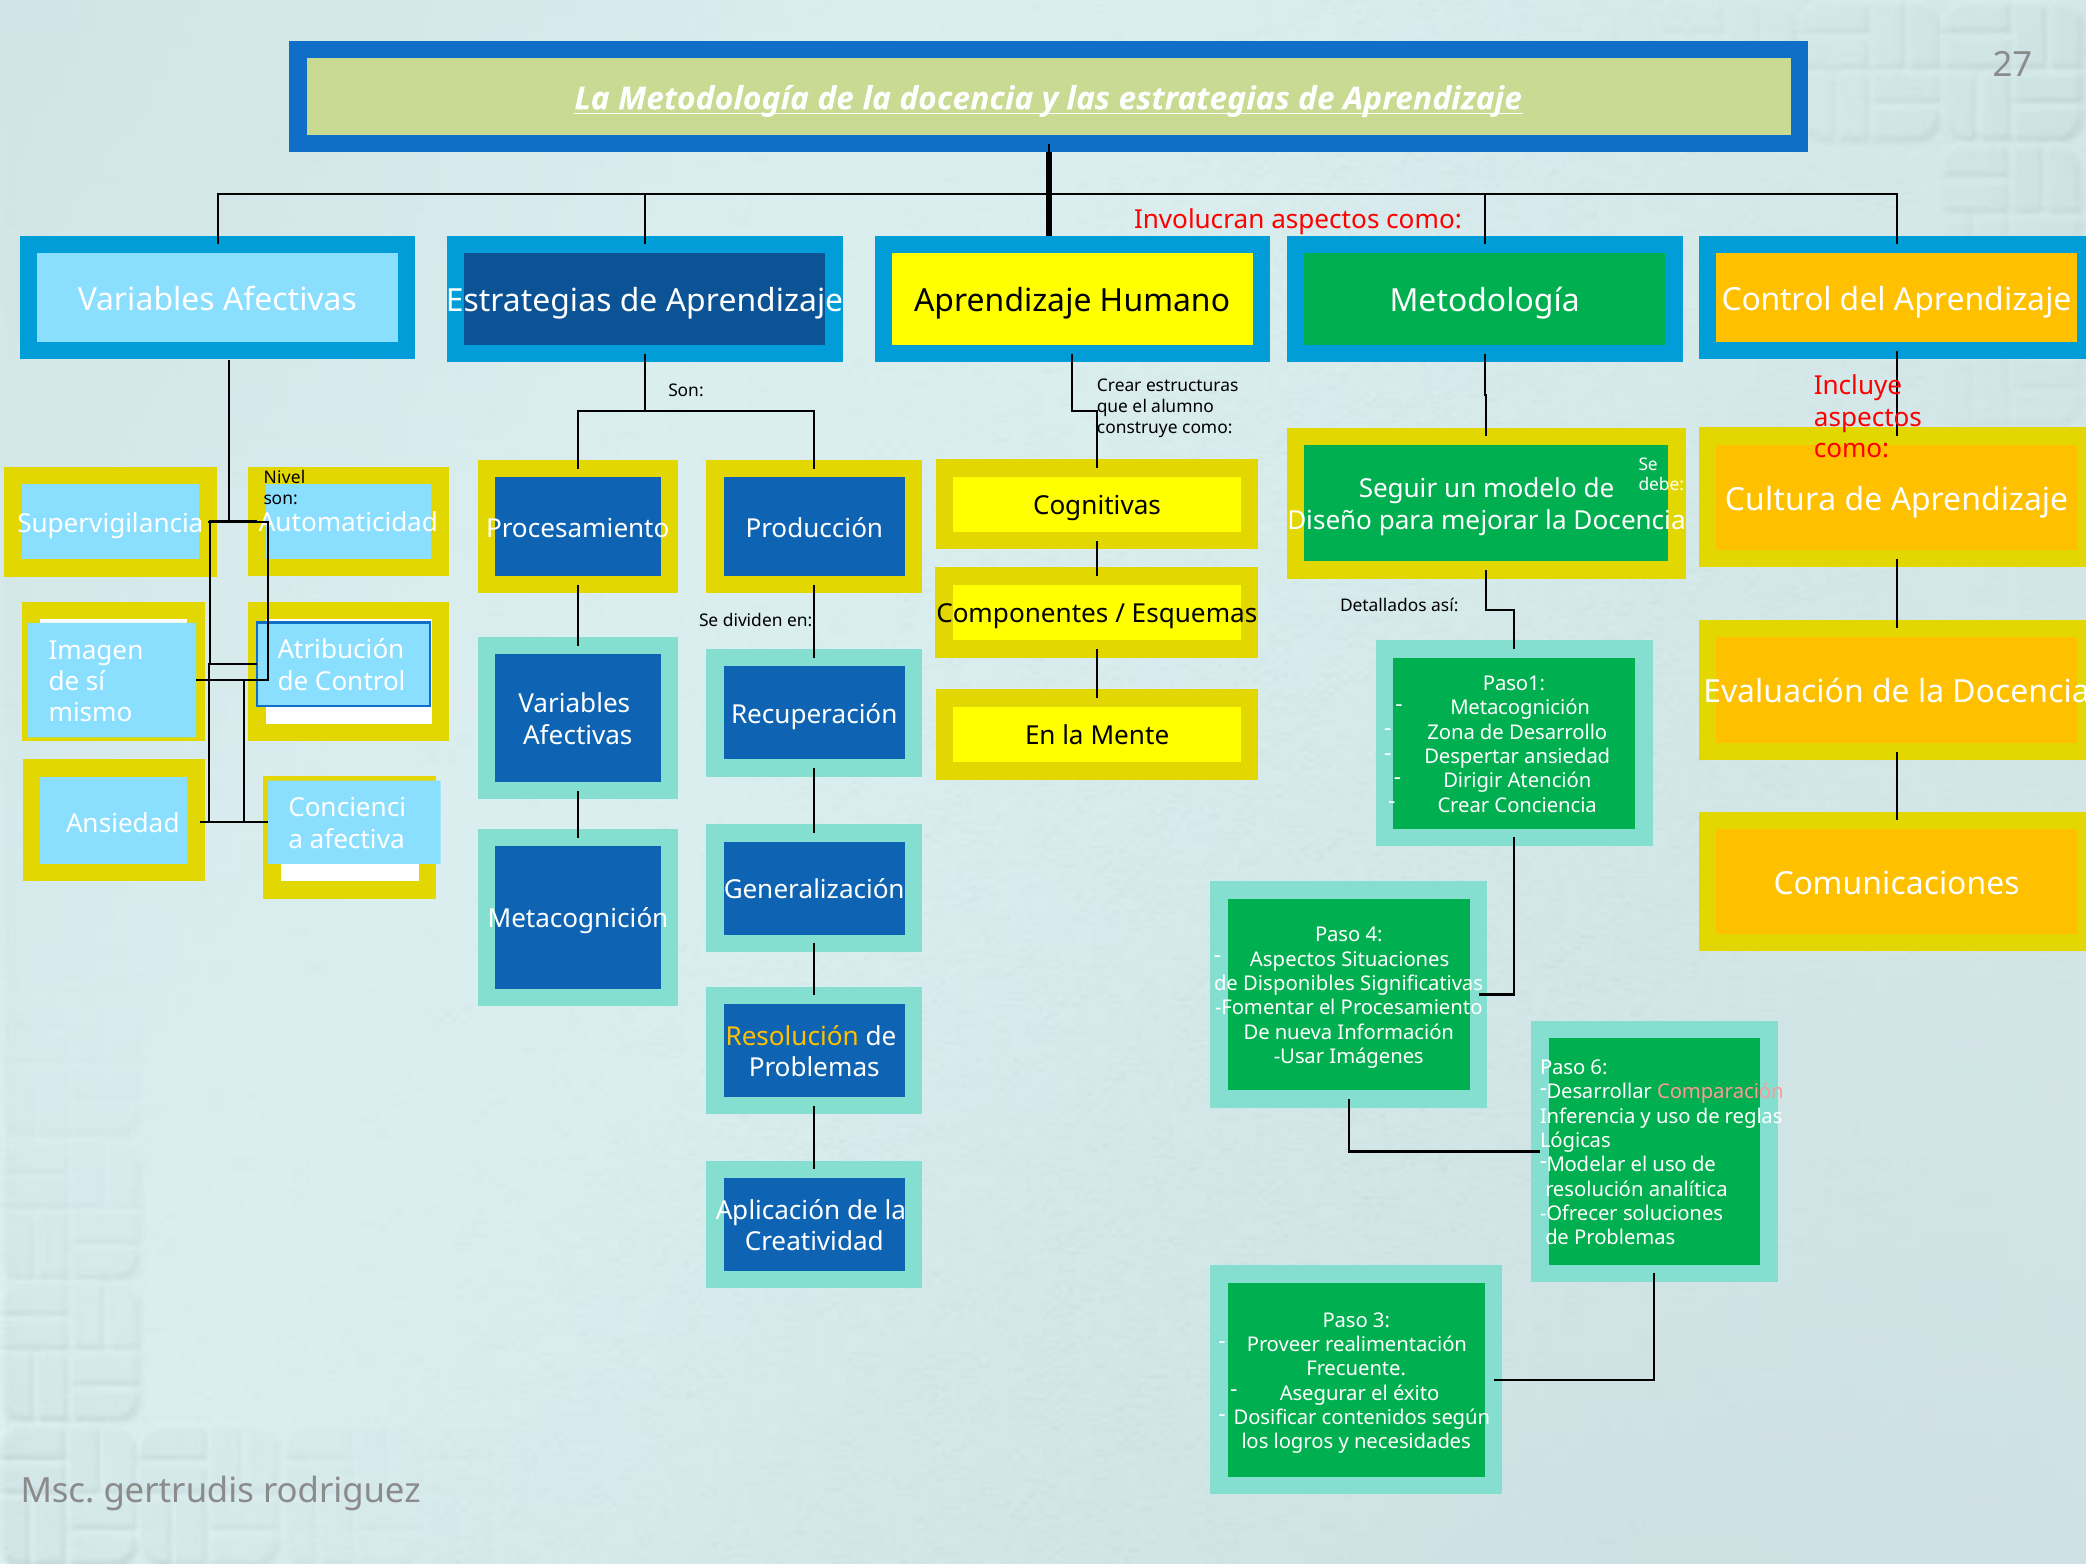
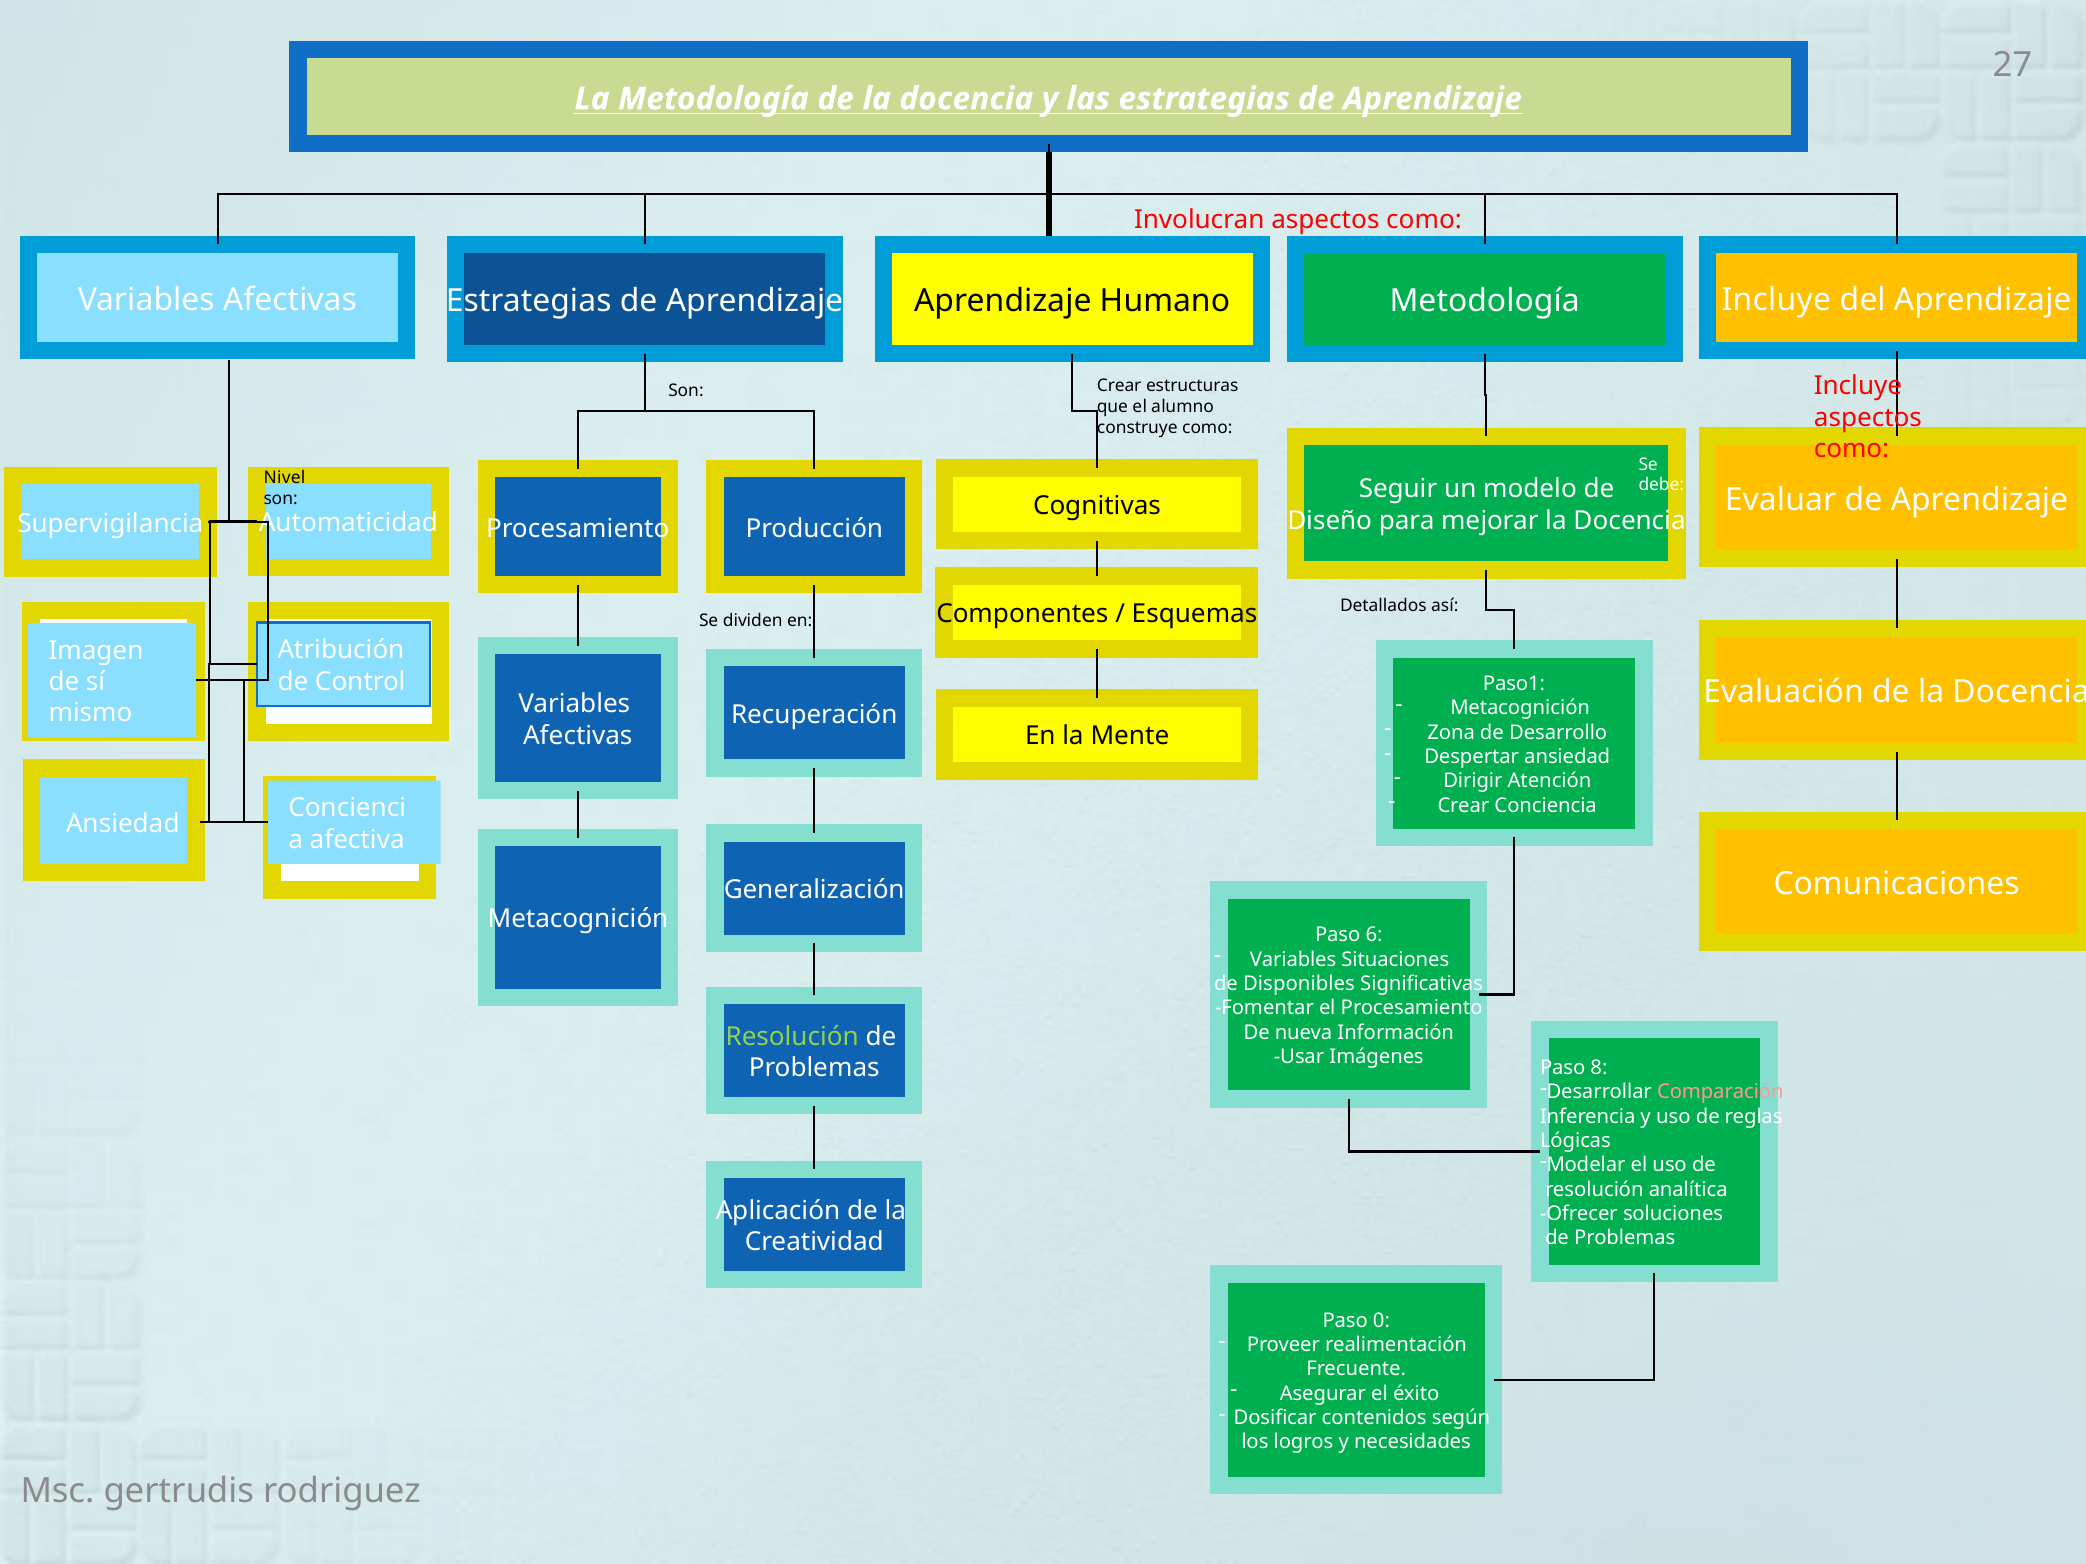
Afectivas Control: Control -> Incluye
Cultura: Cultura -> Evaluar
4: 4 -> 6
Aspectos at (1293, 960): Aspectos -> Variables
Resolución at (792, 1037) colour: yellow -> light green
6: 6 -> 8
3: 3 -> 0
